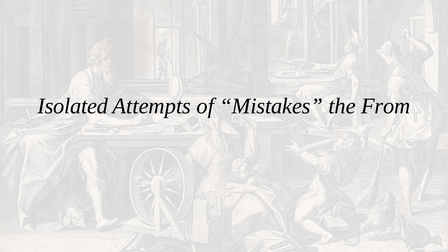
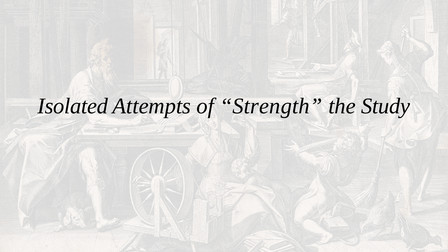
Mistakes: Mistakes -> Strength
From: From -> Study
